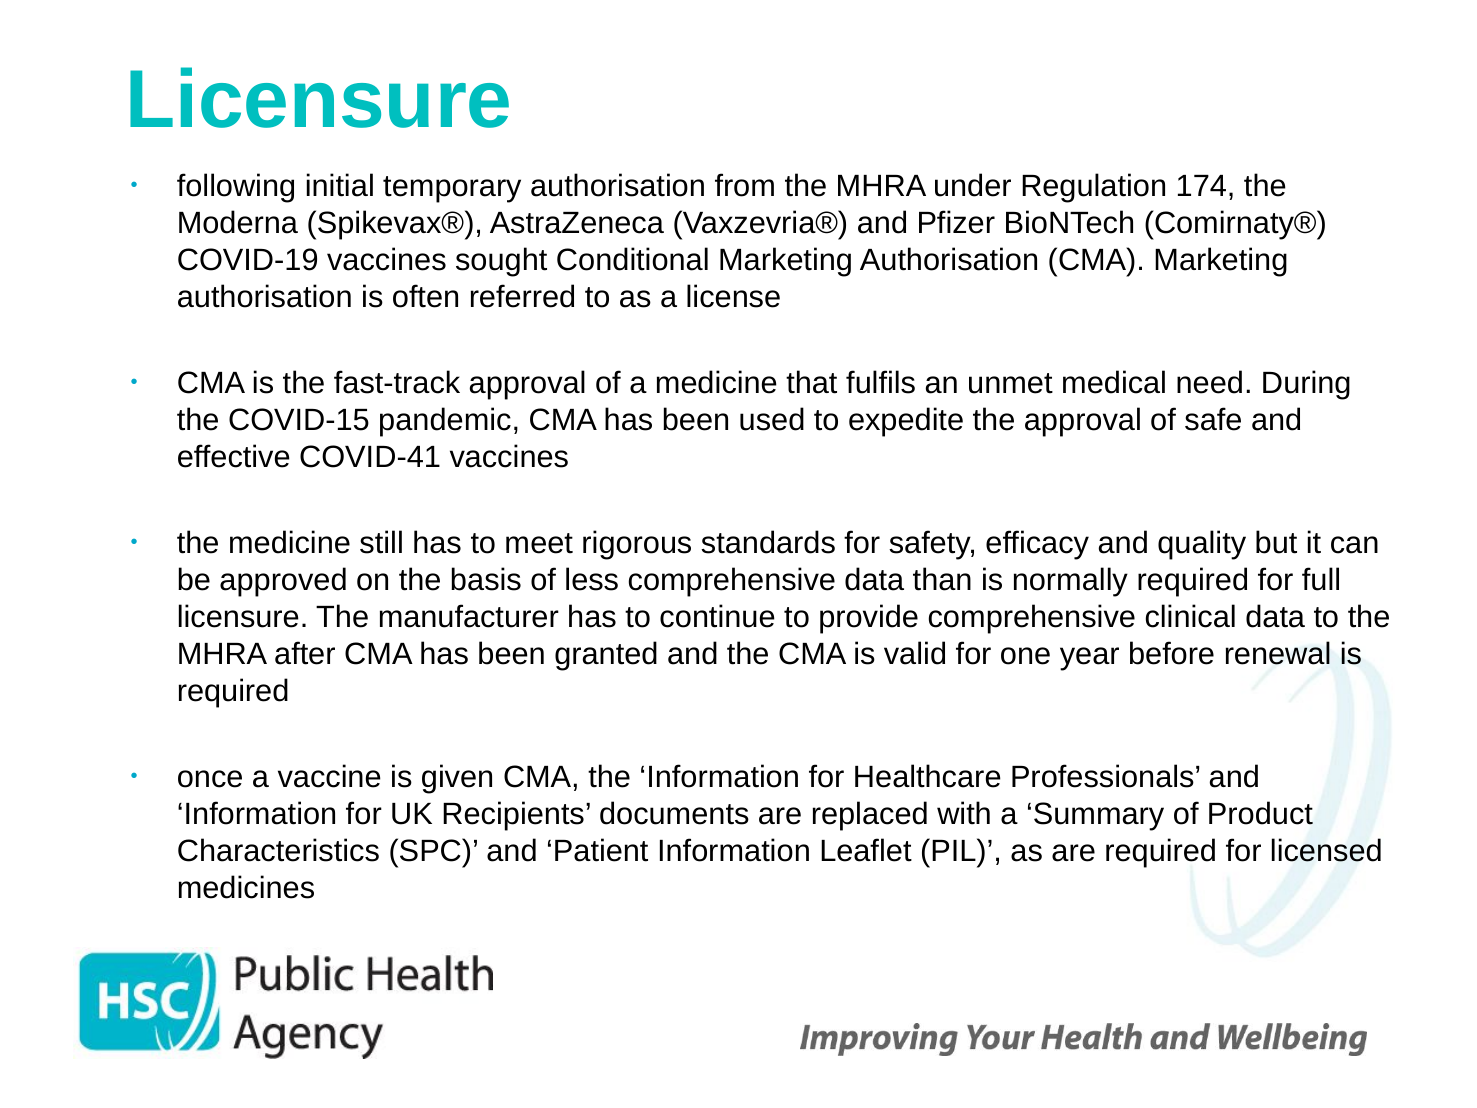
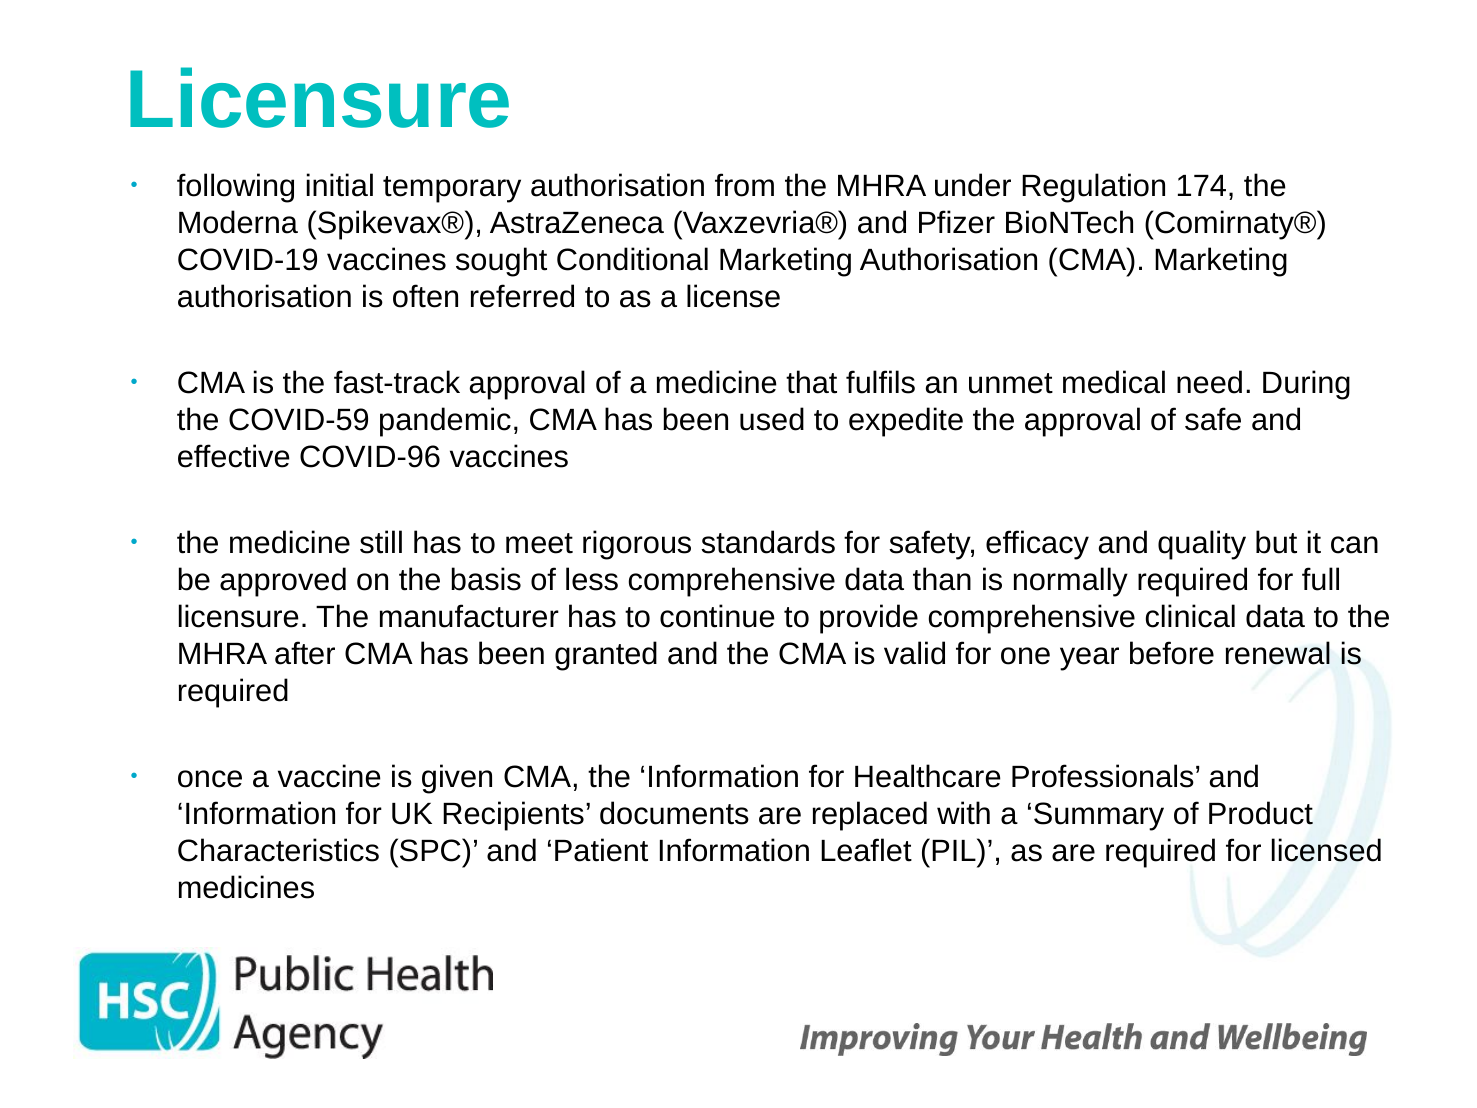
COVID-15: COVID-15 -> COVID-59
COVID-41: COVID-41 -> COVID-96
